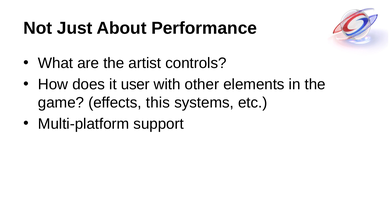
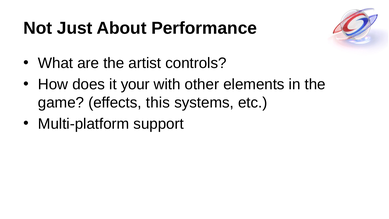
user: user -> your
